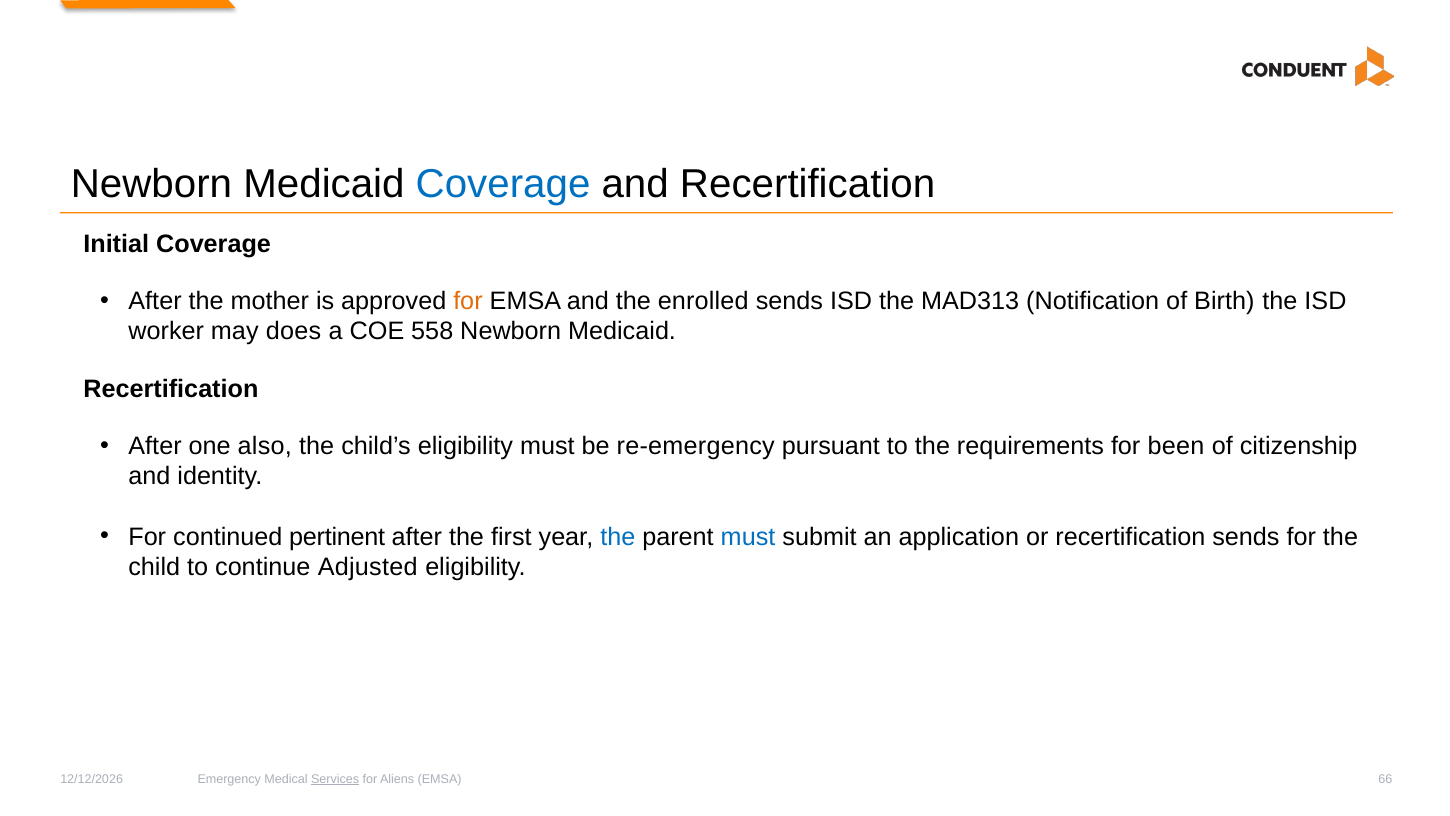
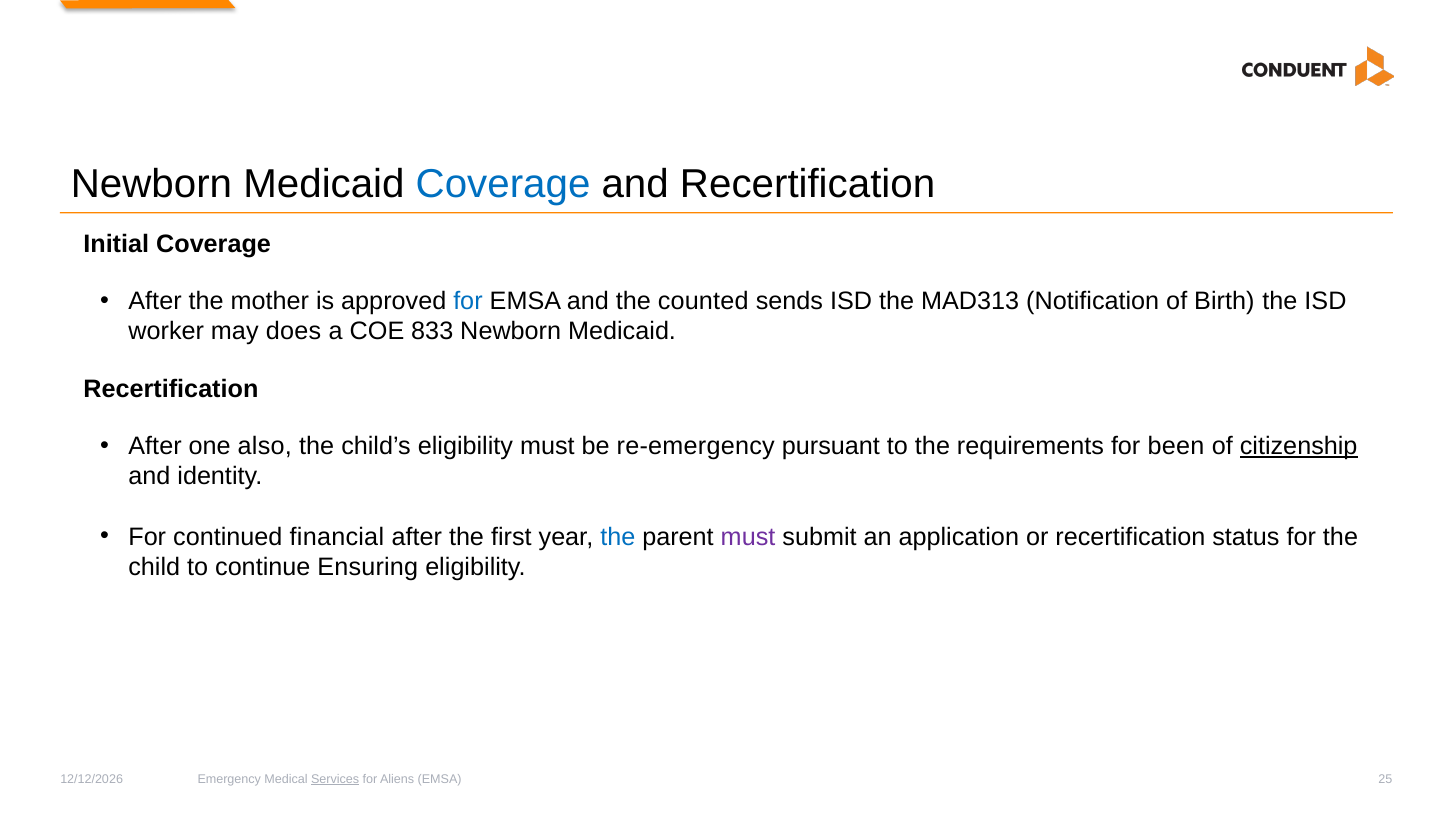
for at (468, 301) colour: orange -> blue
enrolled: enrolled -> counted
558: 558 -> 833
citizenship underline: none -> present
pertinent: pertinent -> financial
must at (748, 537) colour: blue -> purple
recertification sends: sends -> status
Adjusted: Adjusted -> Ensuring
66: 66 -> 25
